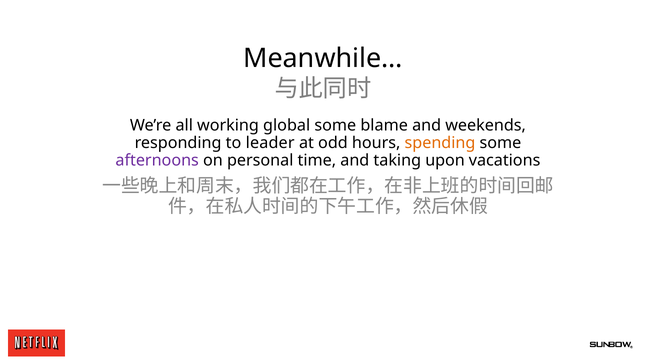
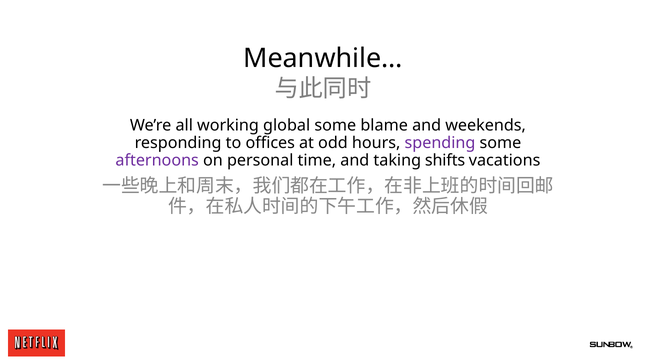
leader: leader -> offices
spending colour: orange -> purple
upon: upon -> shifts
